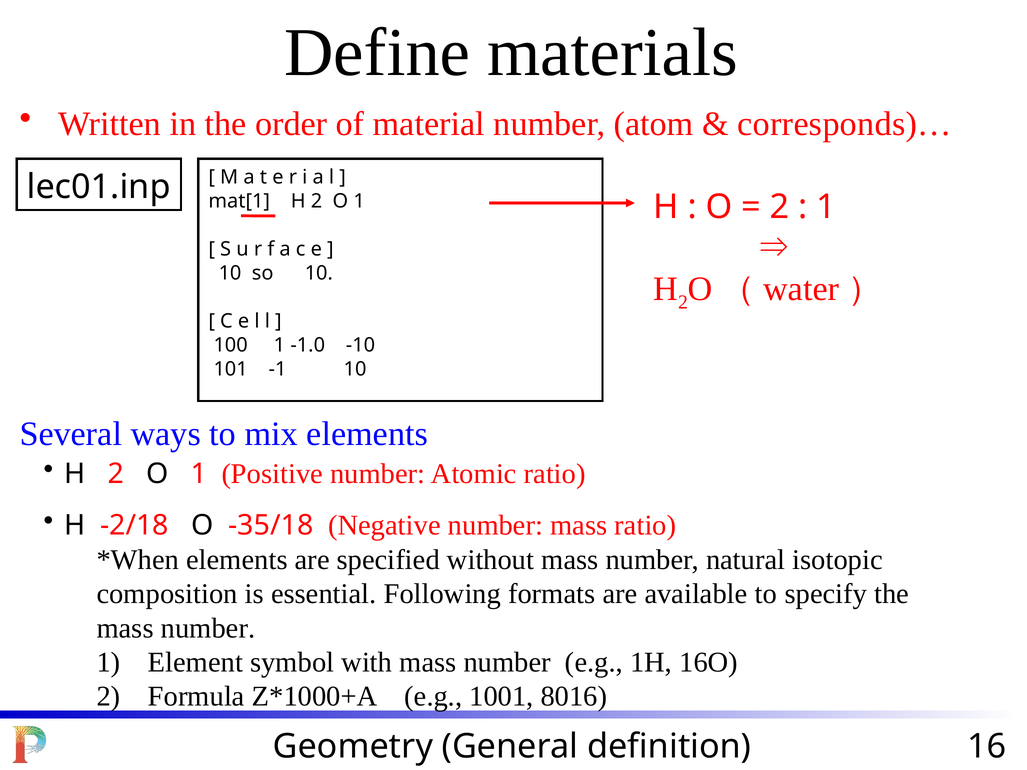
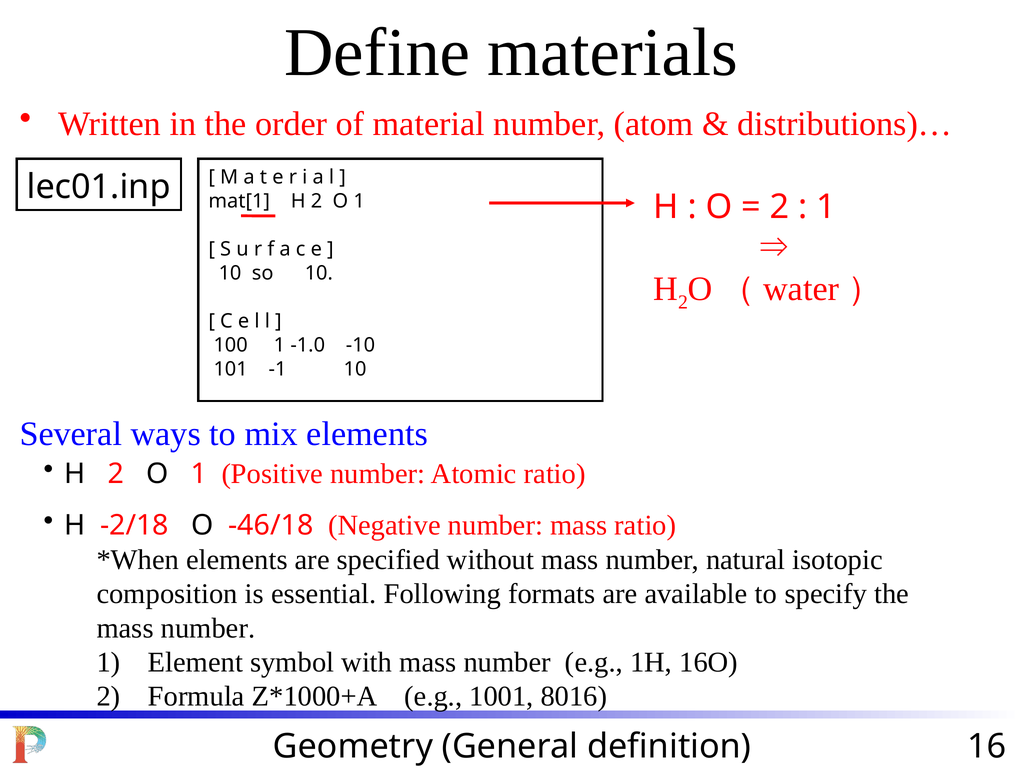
corresponds)…: corresponds)… -> distributions)…
-35/18: -35/18 -> -46/18
